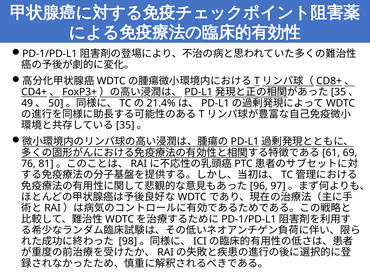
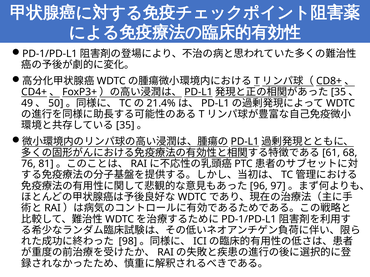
69: 69 -> 68
